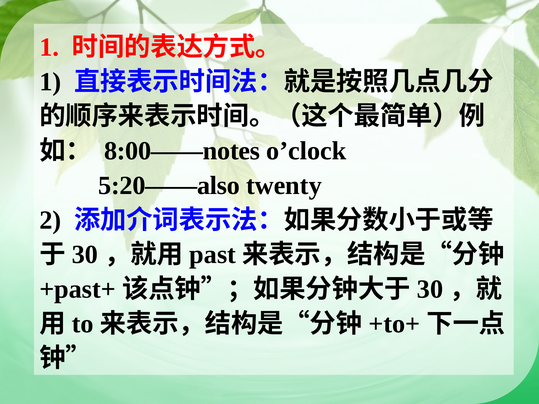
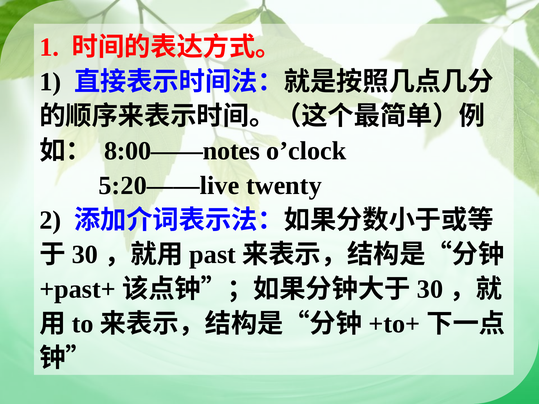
5:20——also: 5:20——also -> 5:20——live
